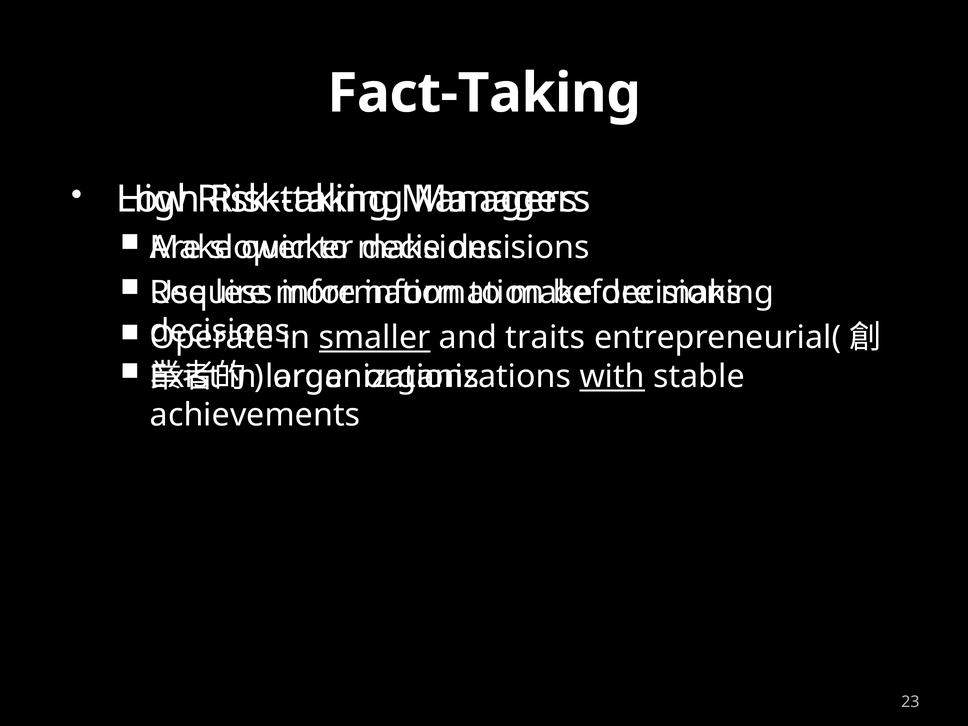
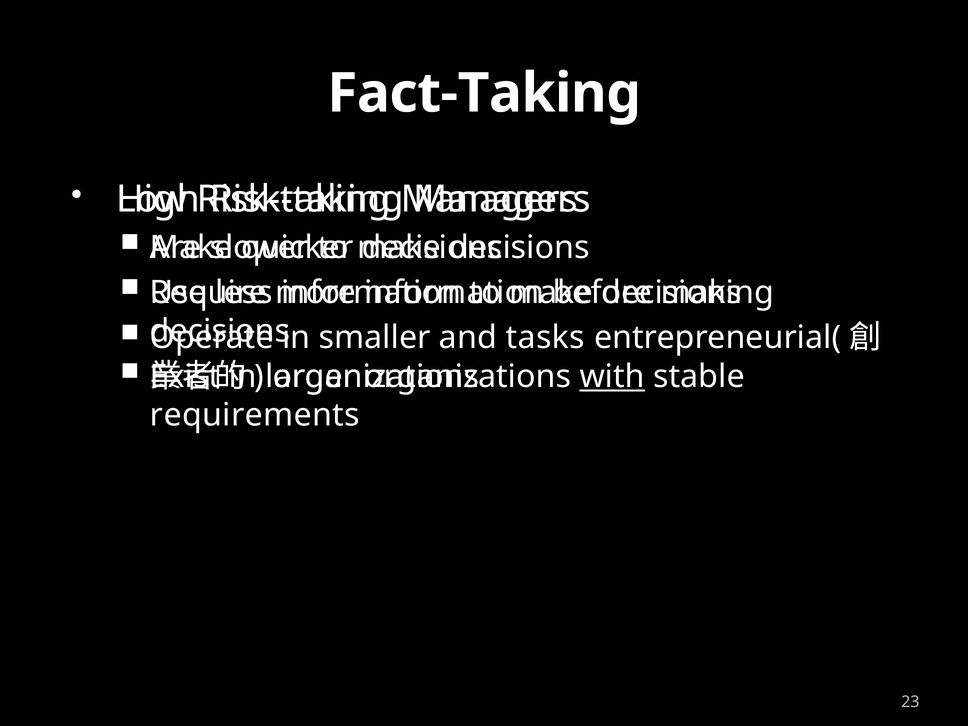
smaller underline: present -> none
traits: traits -> tasks
achievements: achievements -> requirements
